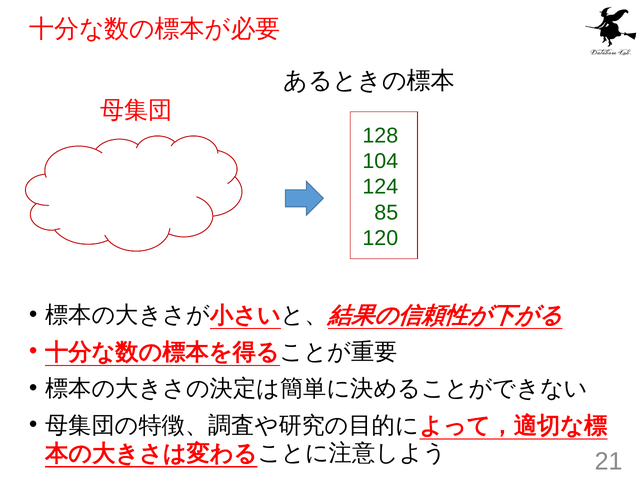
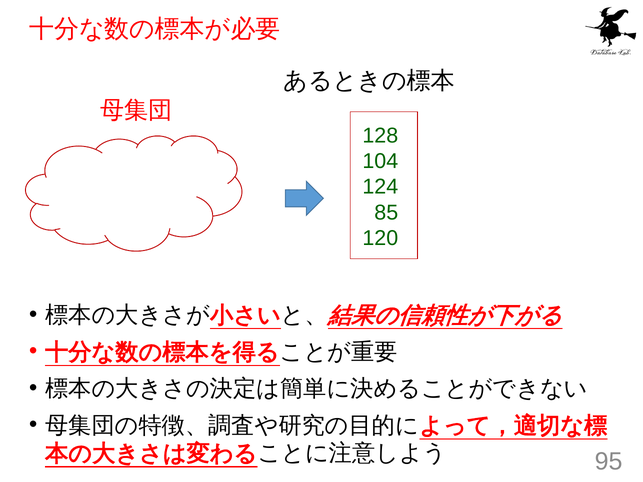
21: 21 -> 95
